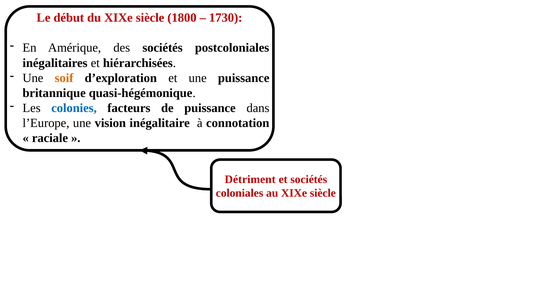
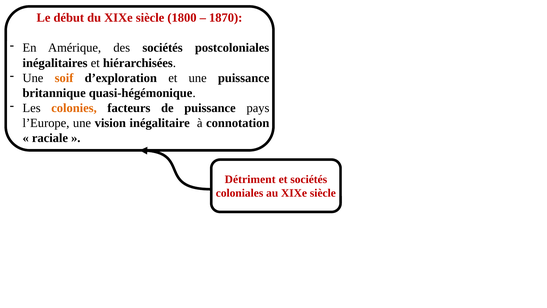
1730: 1730 -> 1870
colonies colour: blue -> orange
dans: dans -> pays
